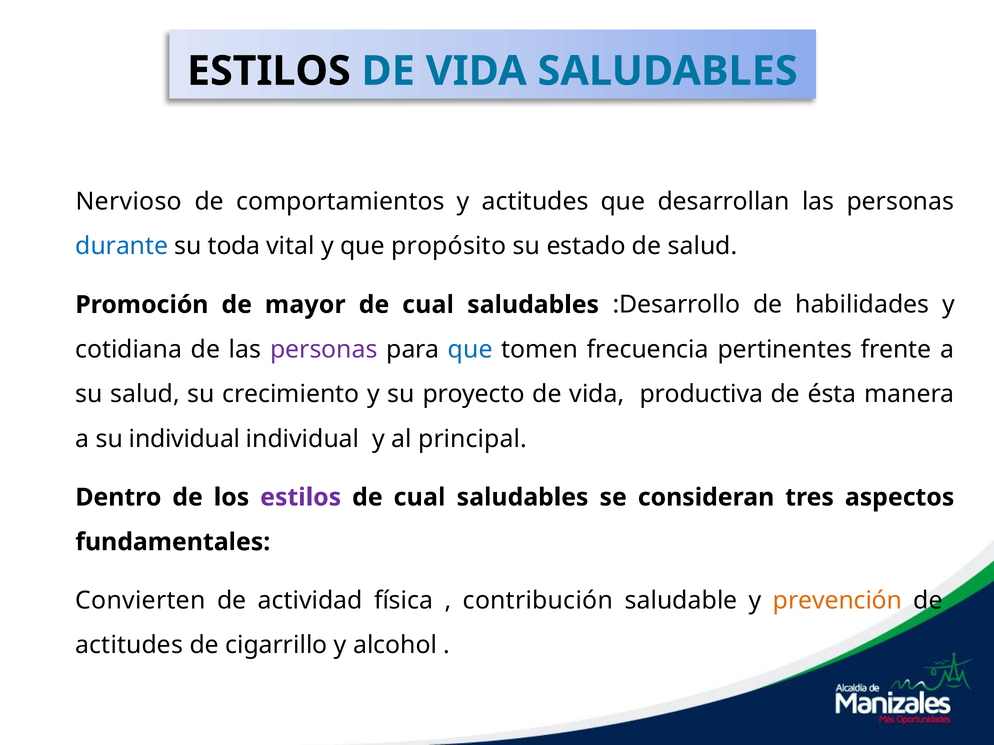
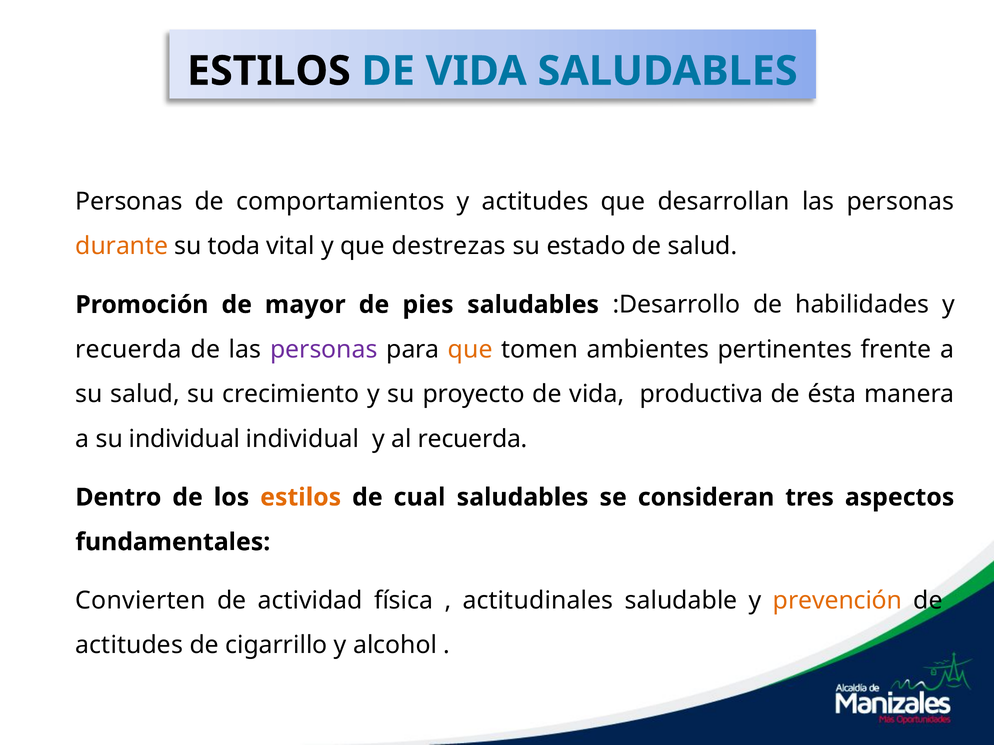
Nervioso at (129, 202): Nervioso -> Personas
durante colour: blue -> orange
propósito: propósito -> destrezas
cual at (428, 305): cual -> pies
cotidiana at (129, 350): cotidiana -> recuerda
que at (470, 350) colour: blue -> orange
frecuencia: frecuencia -> ambientes
al principal: principal -> recuerda
estilos at (301, 498) colour: purple -> orange
contribución: contribución -> actitudinales
